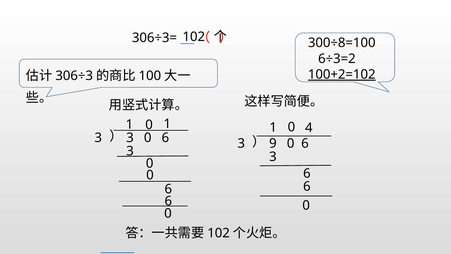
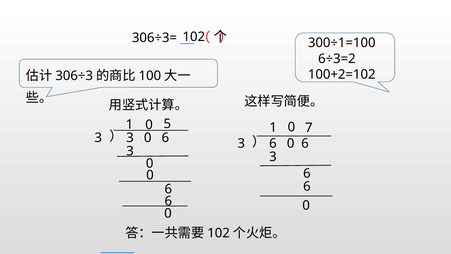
300÷8=100: 300÷8=100 -> 300÷1=100
100+2=102 underline: present -> none
1 1: 1 -> 5
4: 4 -> 7
9 at (273, 143): 9 -> 6
